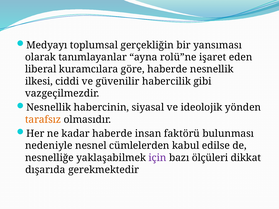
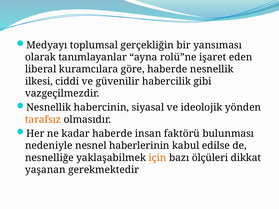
cümlelerden: cümlelerden -> haberlerinin
için colour: purple -> orange
dışarıda: dışarıda -> yaşanan
